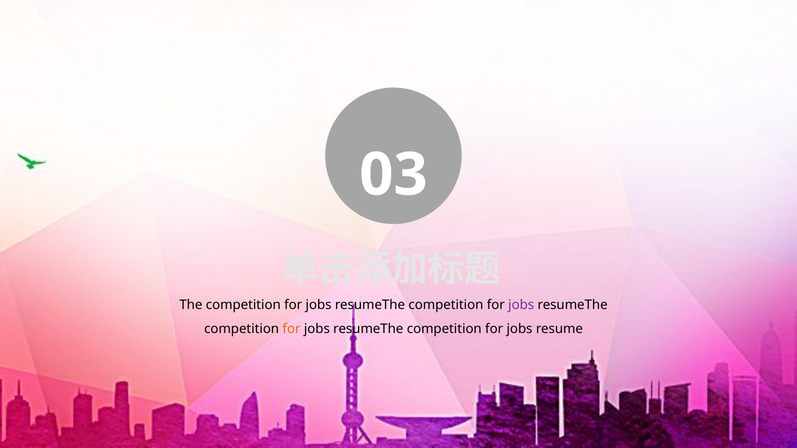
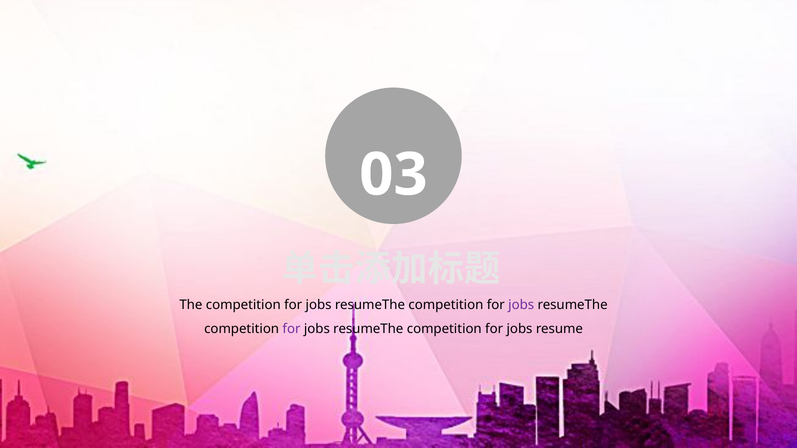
for at (292, 329) colour: orange -> purple
